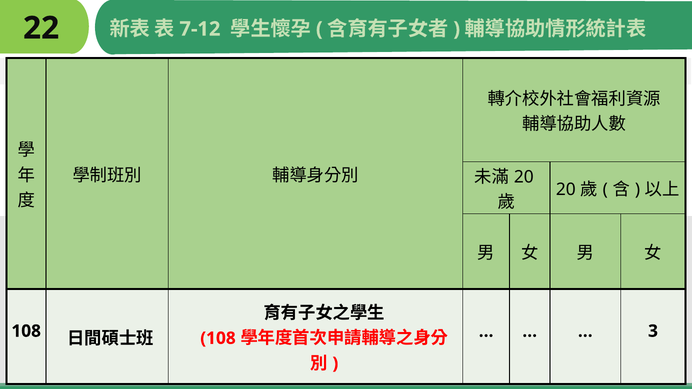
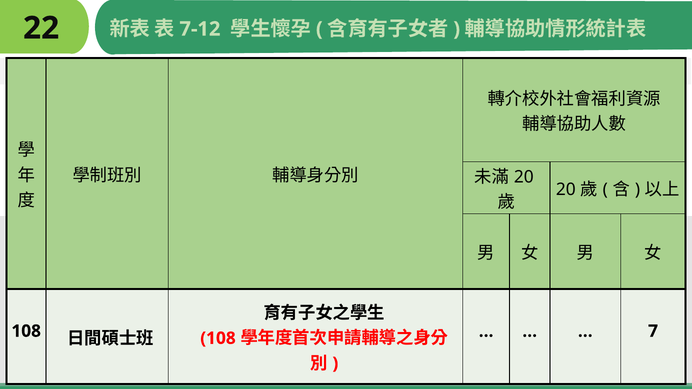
3: 3 -> 7
